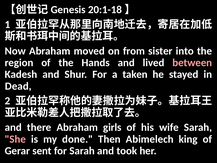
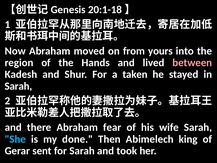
sister: sister -> yours
Dead at (18, 86): Dead -> Sarah
girls: girls -> fear
She colour: pink -> light blue
